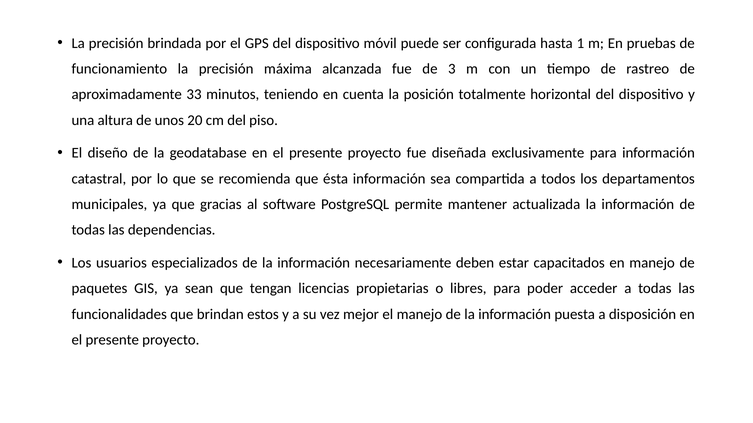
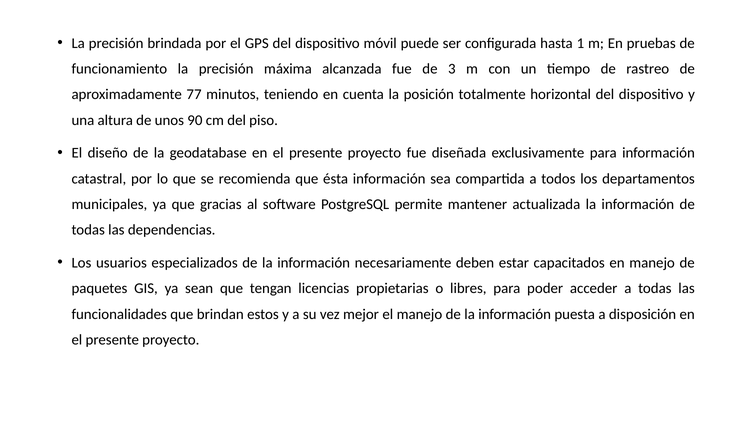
33: 33 -> 77
20: 20 -> 90
